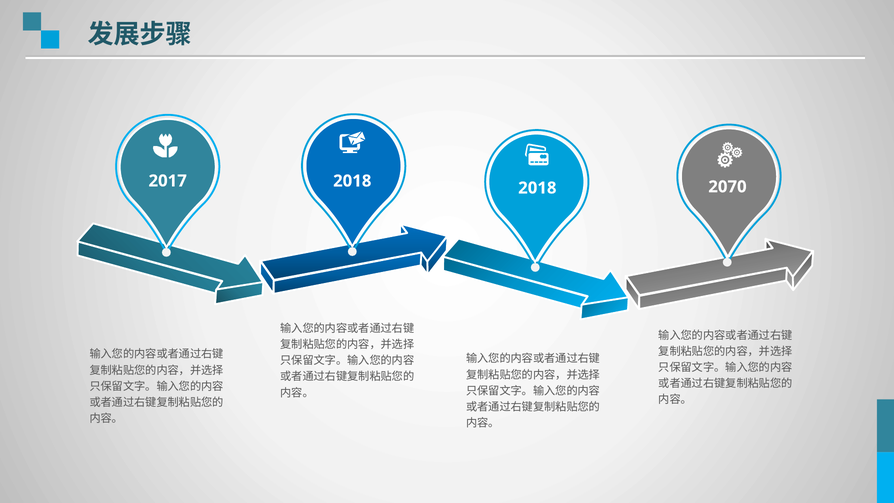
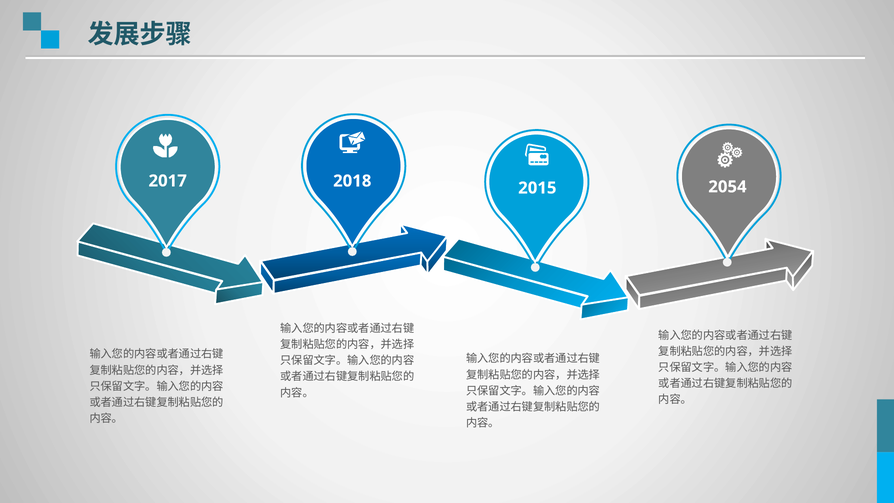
2070: 2070 -> 2054
2018 at (537, 188): 2018 -> 2015
